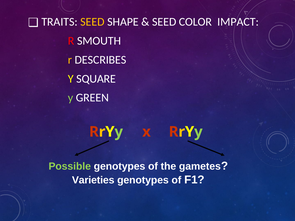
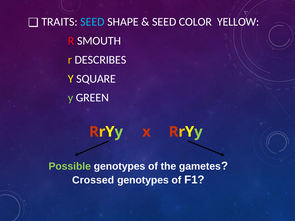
SEED at (92, 22) colour: yellow -> light blue
IMPACT: IMPACT -> YELLOW
Varieties: Varieties -> Crossed
